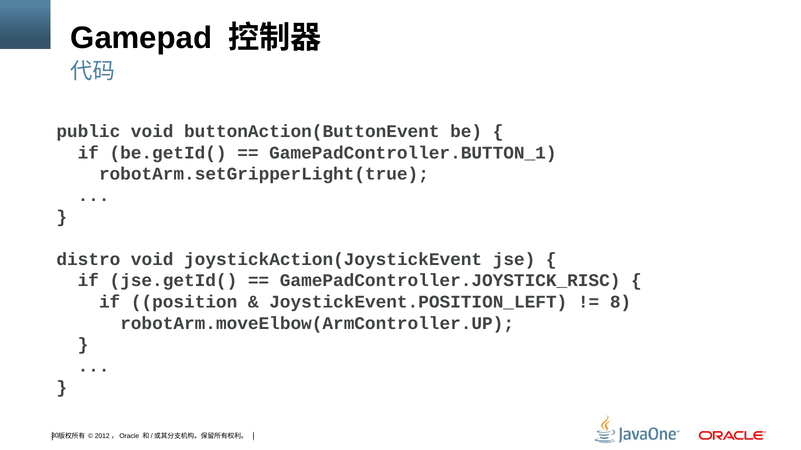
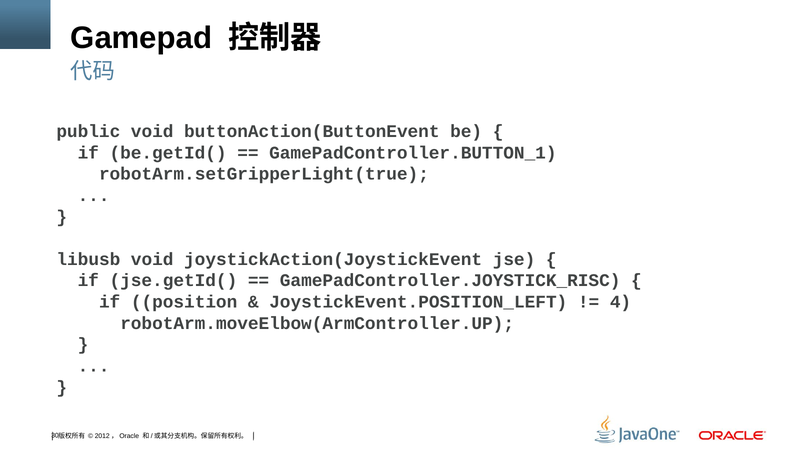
distro: distro -> libusb
8: 8 -> 4
